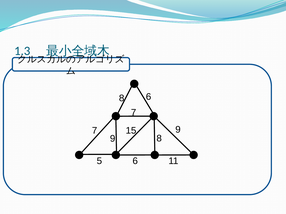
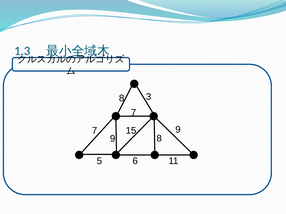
8 6: 6 -> 3
